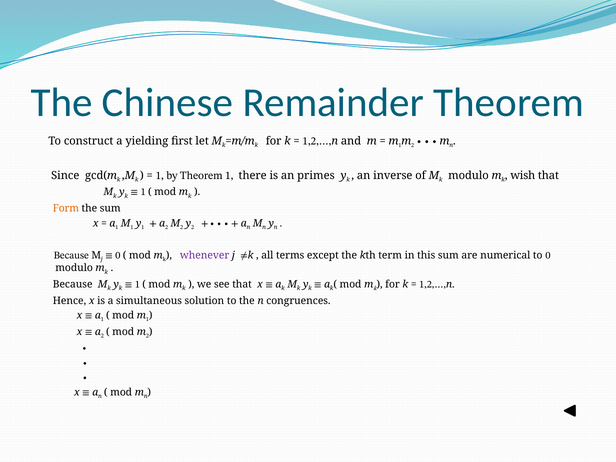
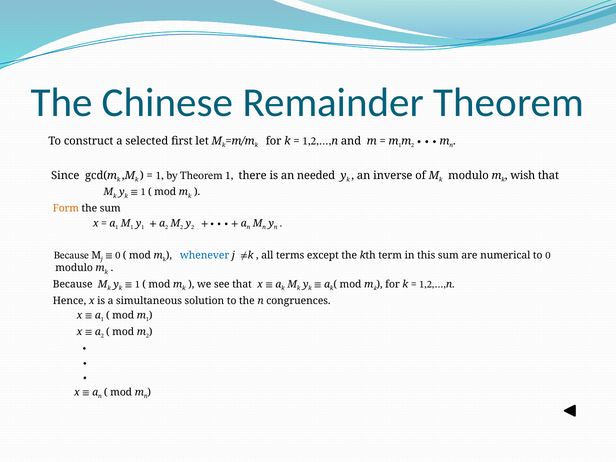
yielding: yielding -> selected
primes: primes -> needed
whenever colour: purple -> blue
